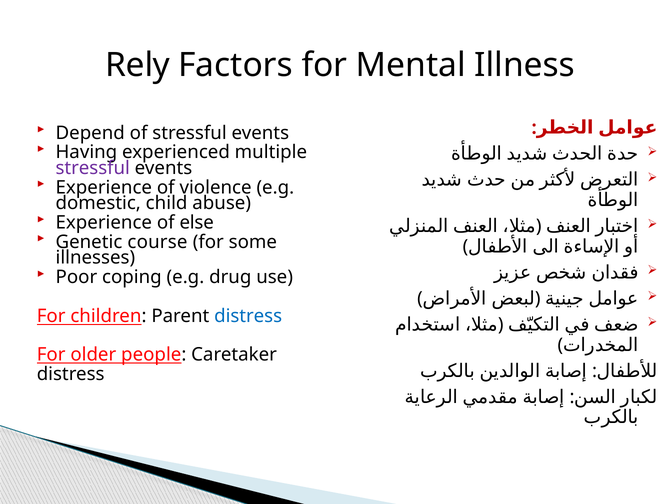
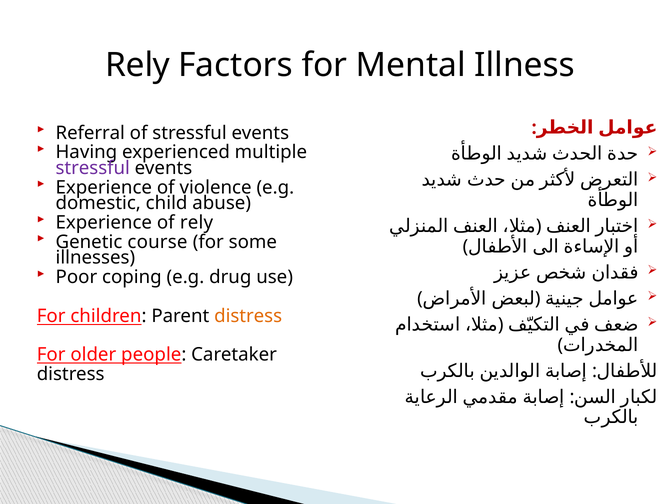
Depend: Depend -> Referral
of else: else -> rely
distress at (248, 316) colour: blue -> orange
